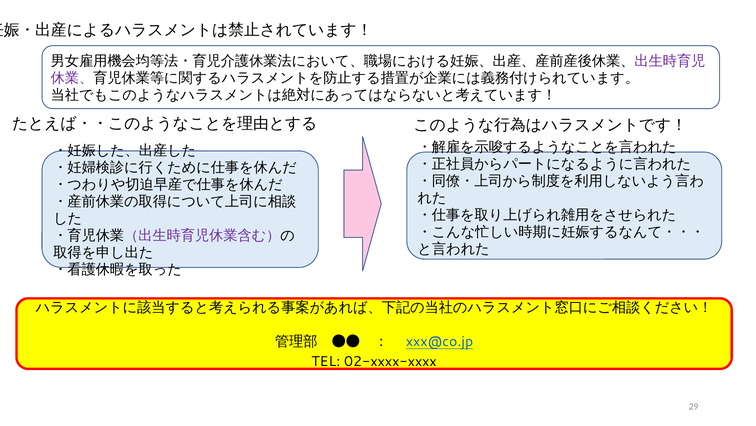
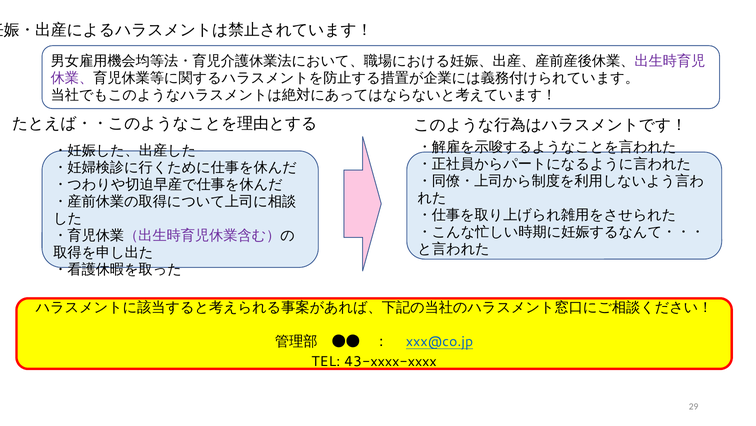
02-xxxx-xxxx: 02-xxxx-xxxx -> 43-xxxx-xxxx
